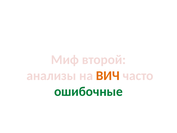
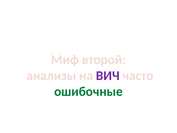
ВИЧ colour: orange -> purple
